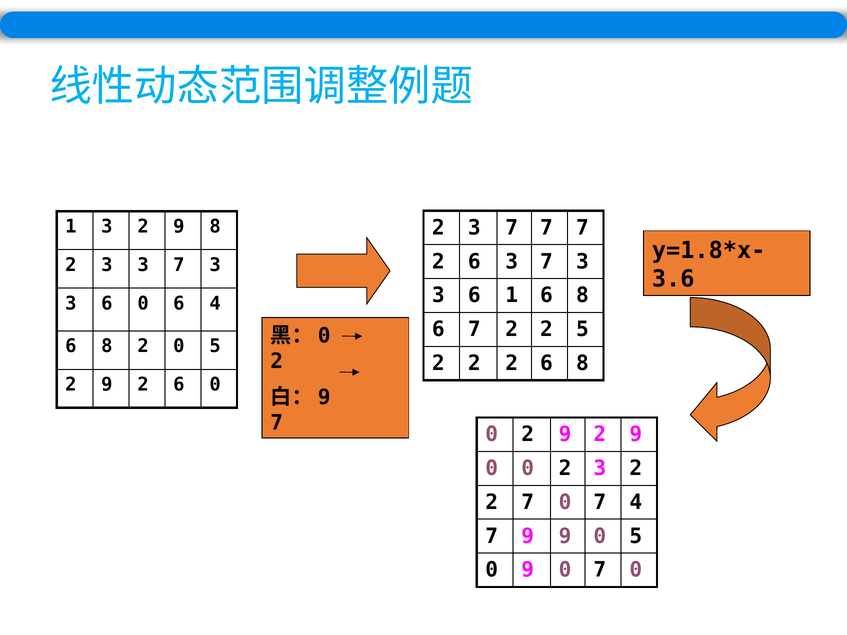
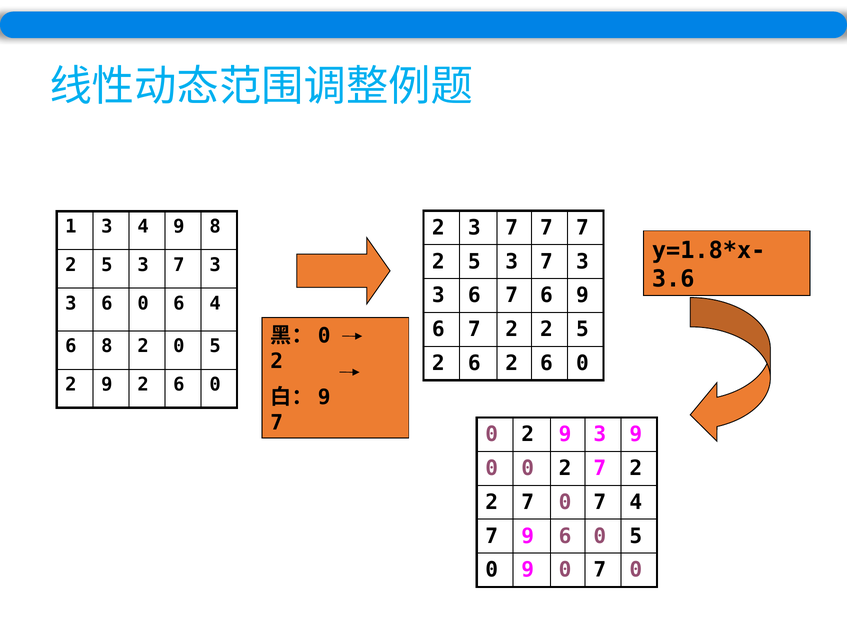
1 3 2: 2 -> 4
6 at (474, 262): 6 -> 5
3 at (107, 265): 3 -> 5
3 6 1: 1 -> 7
8 at (582, 296): 8 -> 9
2 at (474, 363): 2 -> 6
8 at (582, 363): 8 -> 0
0 2 9 2: 2 -> 3
0 2 3: 3 -> 7
7 9 9: 9 -> 6
